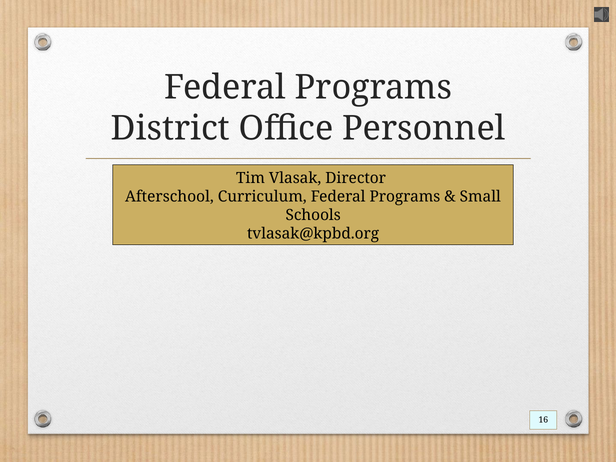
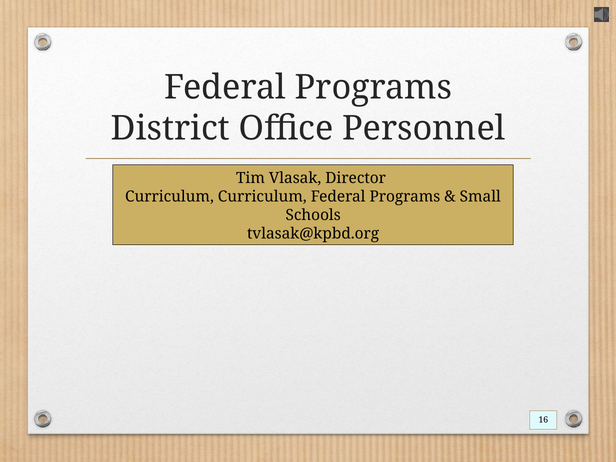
Afterschool at (169, 197): Afterschool -> Curriculum
